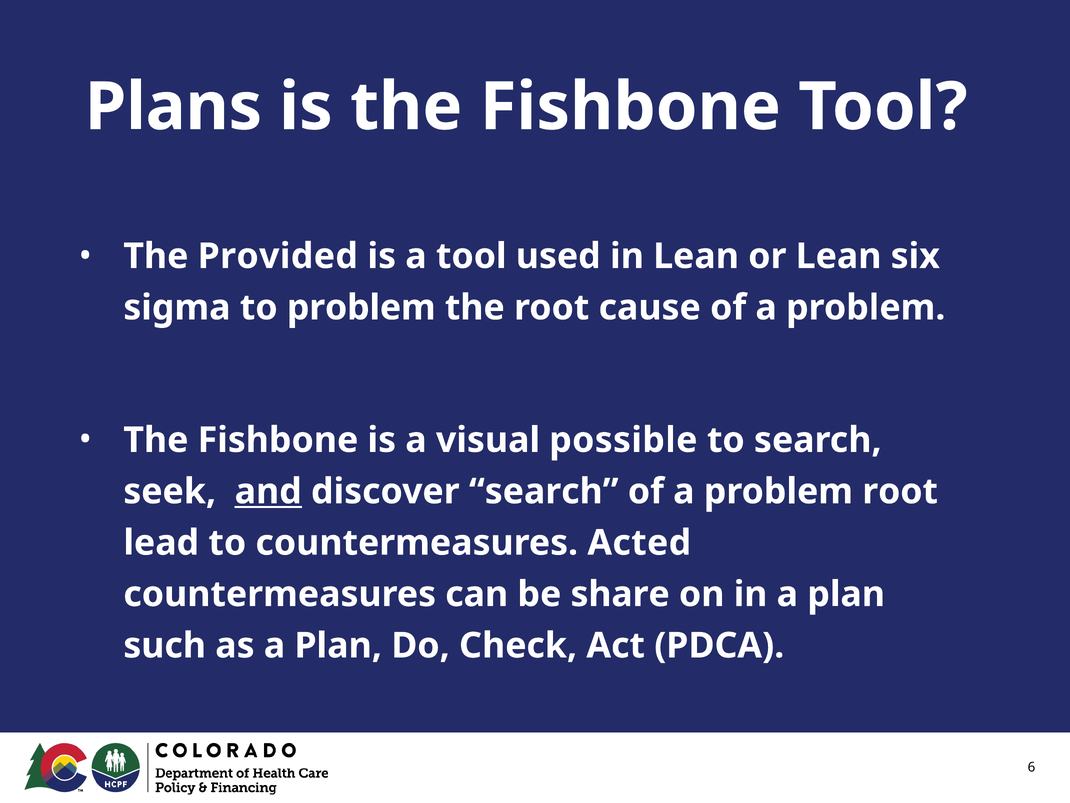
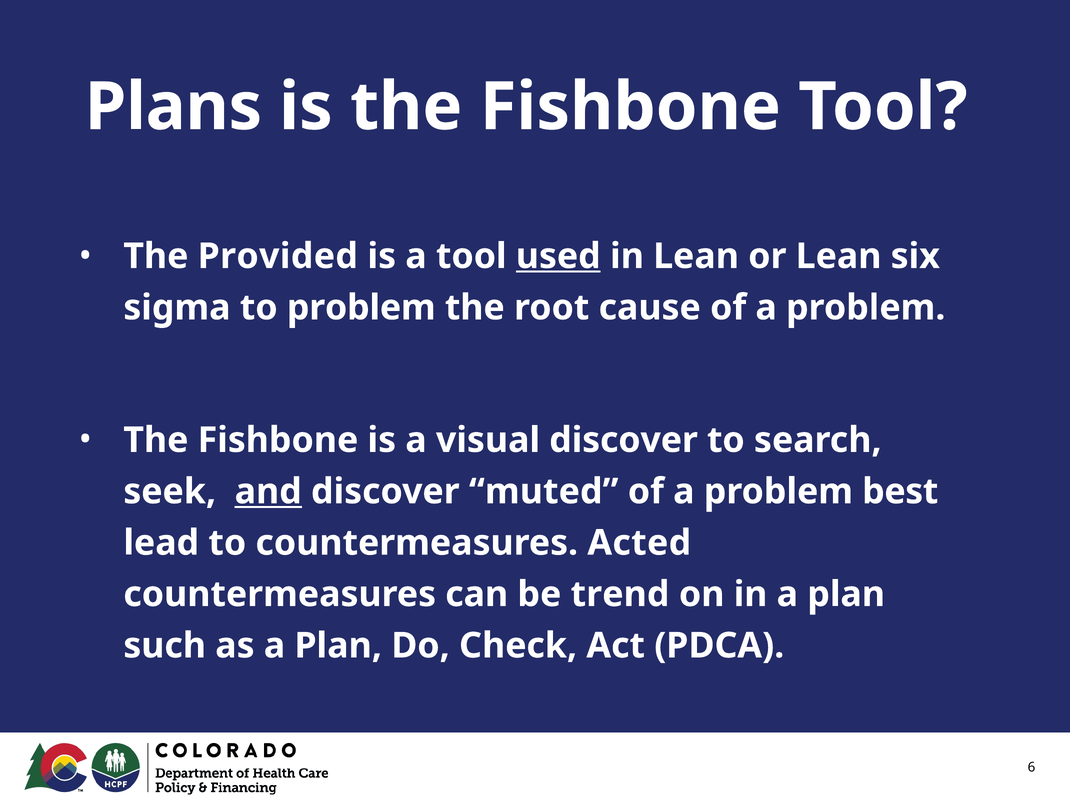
used underline: none -> present
visual possible: possible -> discover
discover search: search -> muted
problem root: root -> best
share: share -> trend
